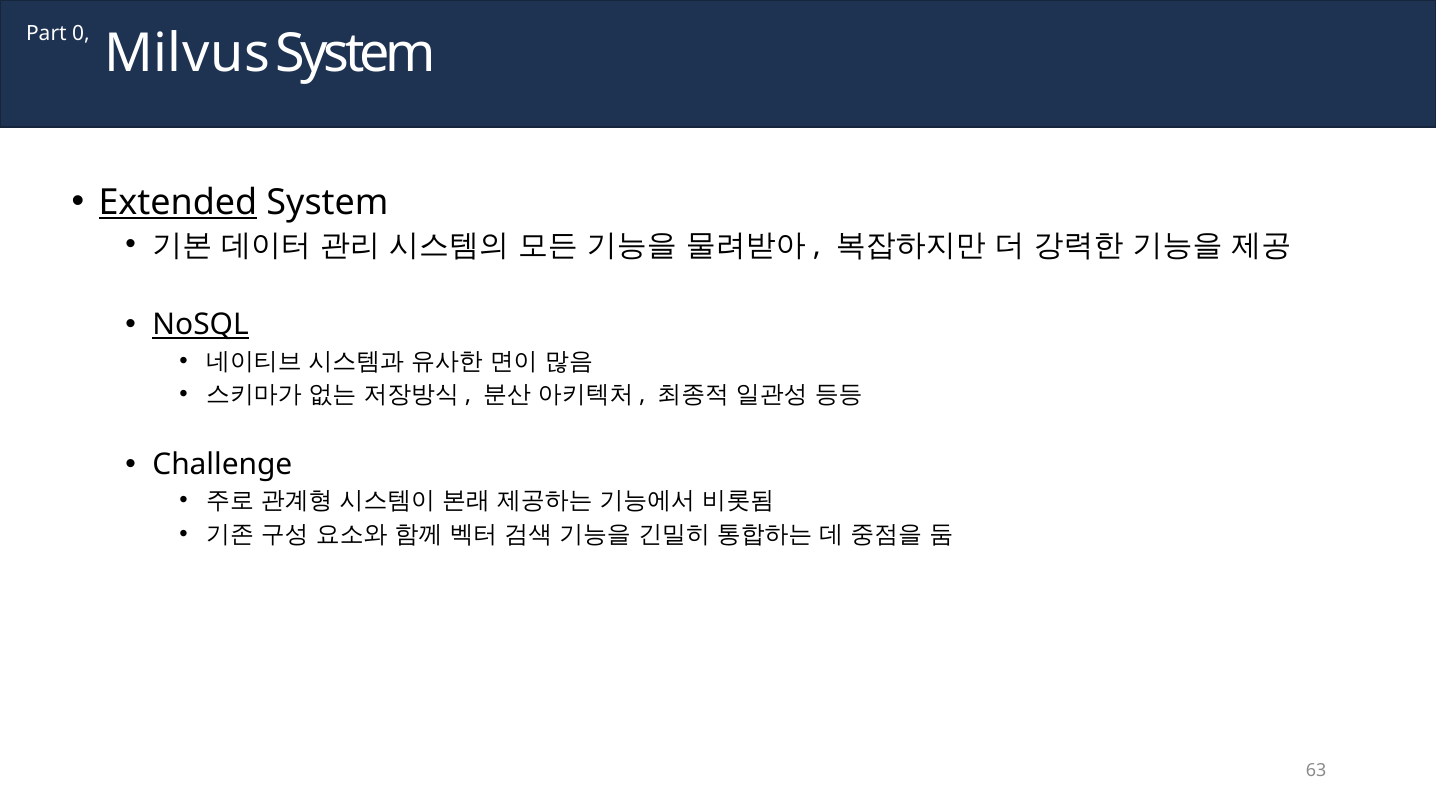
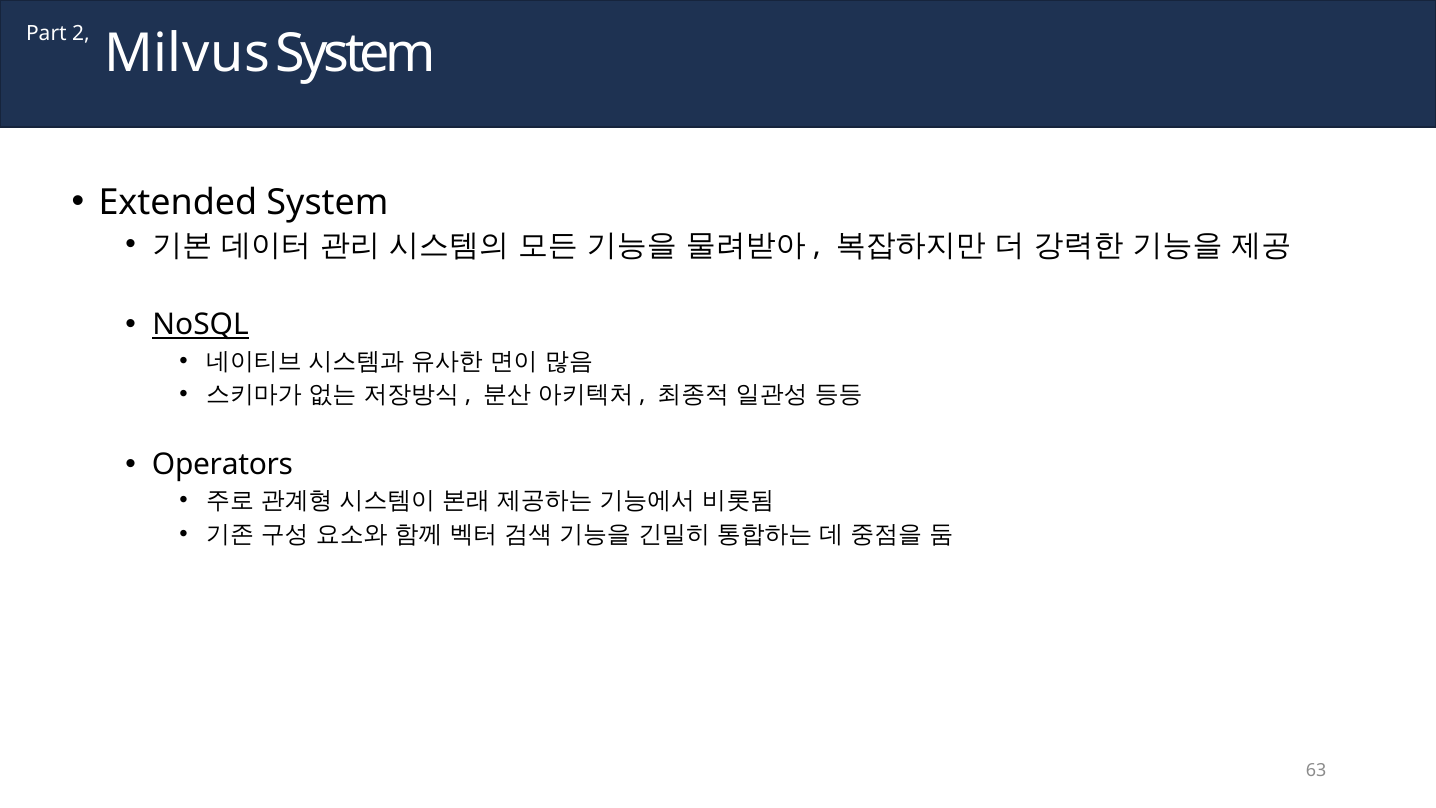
0: 0 -> 2
Extended underline: present -> none
Challenge: Challenge -> Operators
